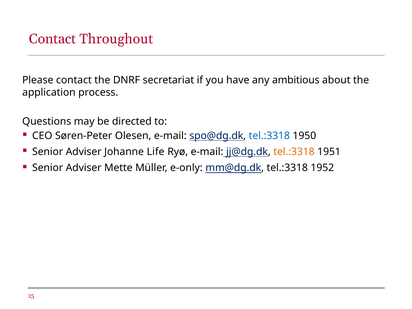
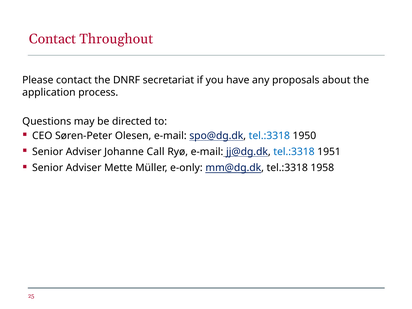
ambitious: ambitious -> proposals
Life: Life -> Call
tel.:3318 at (294, 152) colour: orange -> blue
1952: 1952 -> 1958
